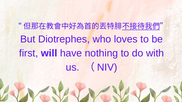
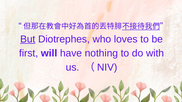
But underline: none -> present
